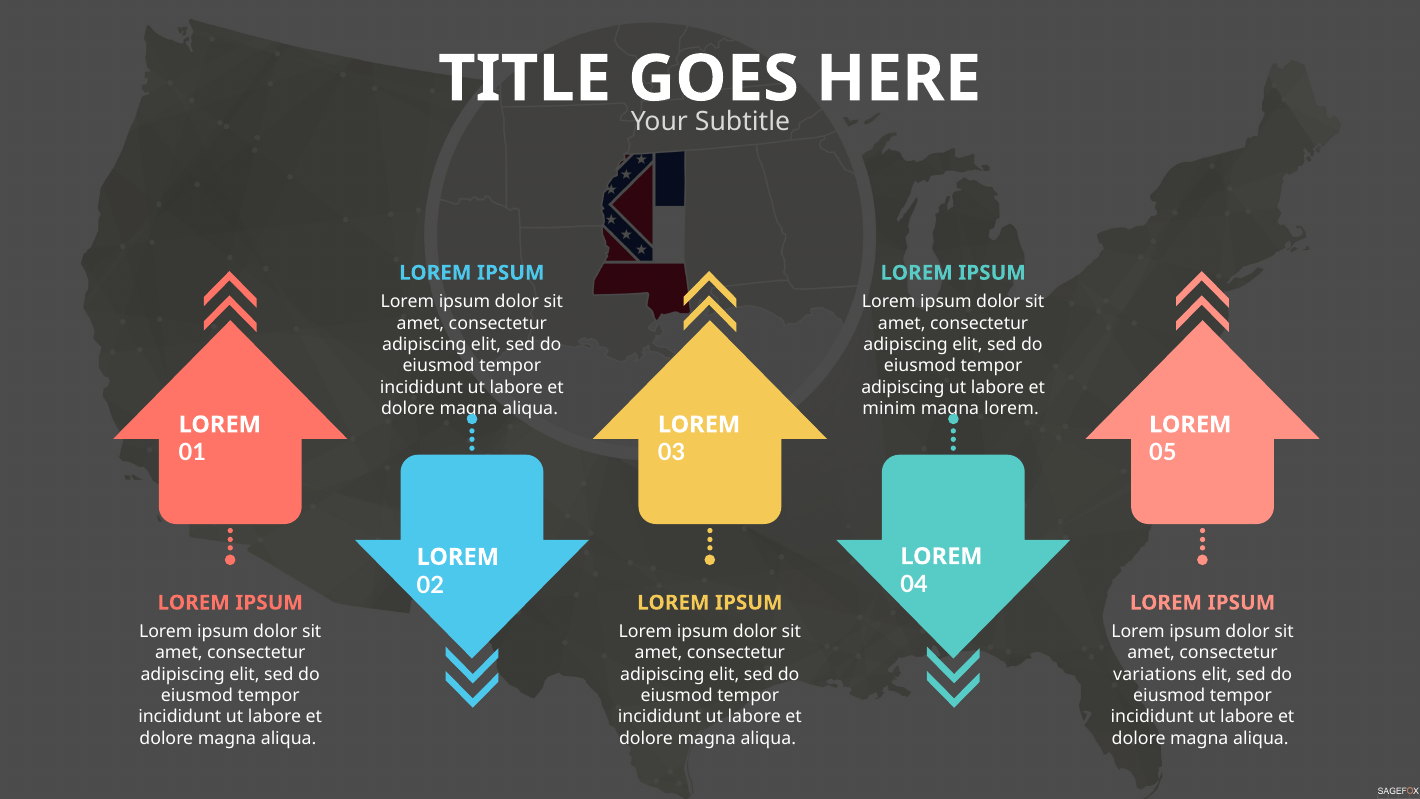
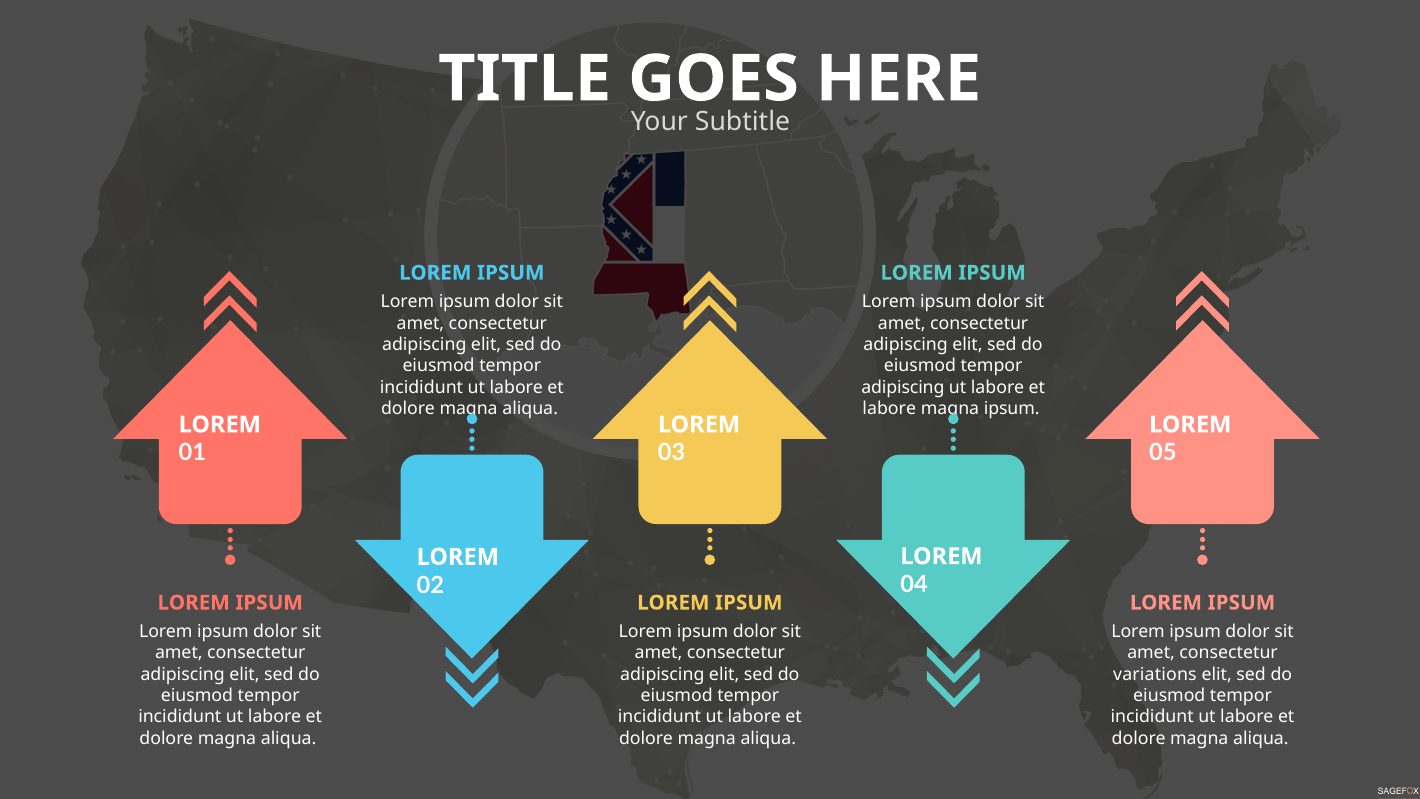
minim at (889, 408): minim -> labore
magna lorem: lorem -> ipsum
